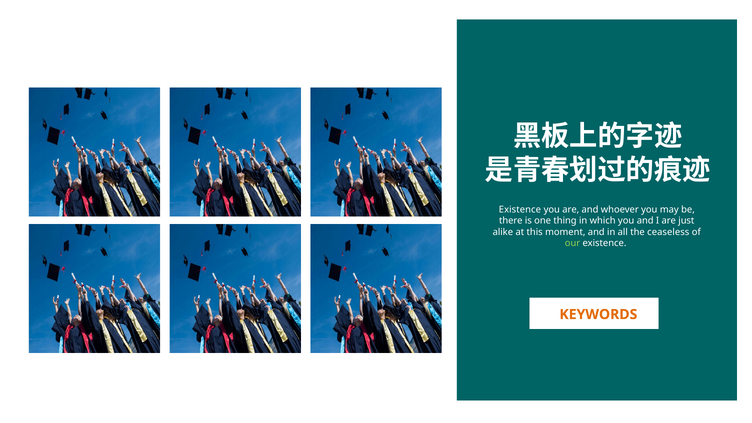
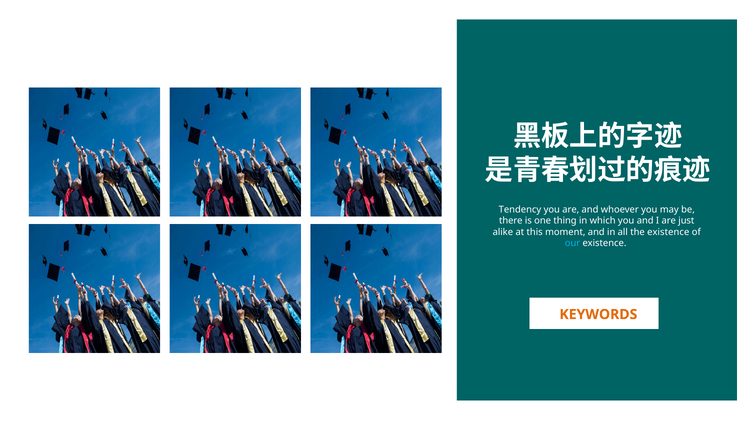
Existence at (520, 210): Existence -> Tendency
the ceaseless: ceaseless -> existence
our colour: light green -> light blue
